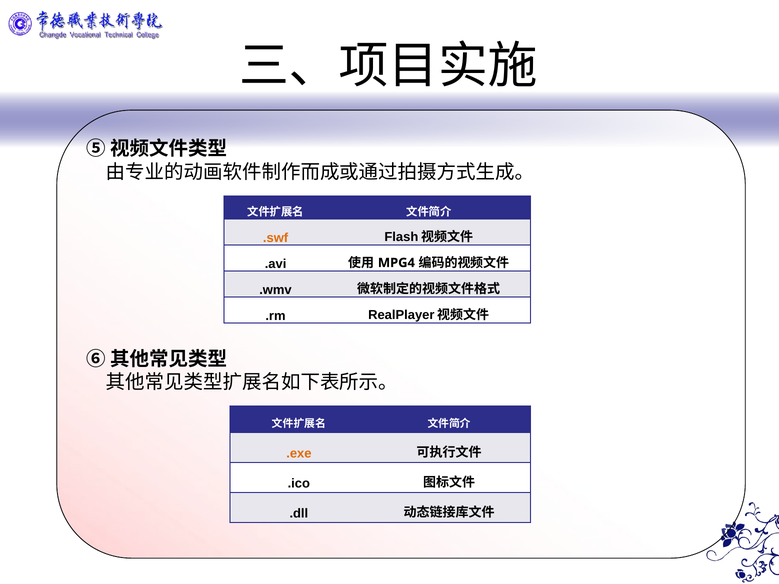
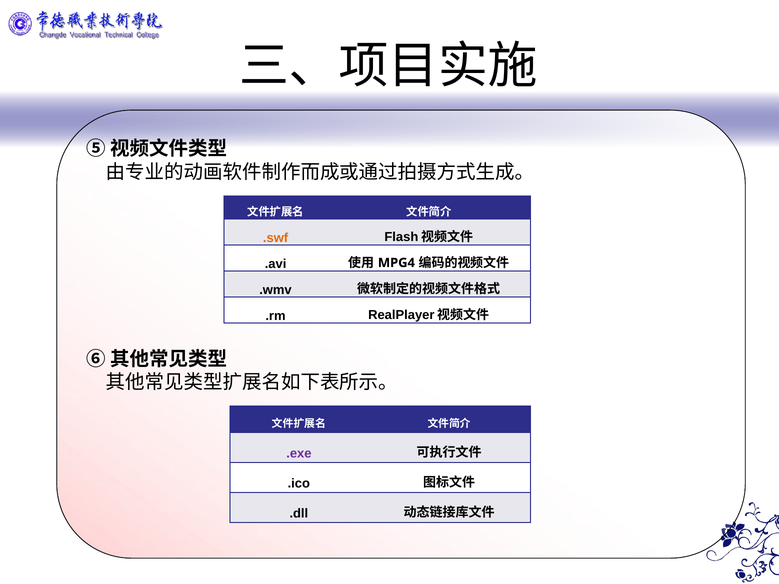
.exe colour: orange -> purple
